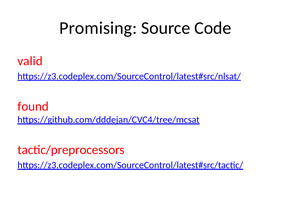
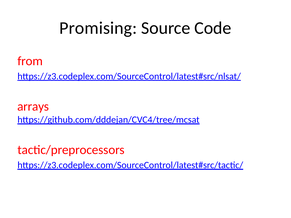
valid: valid -> from
found: found -> arrays
